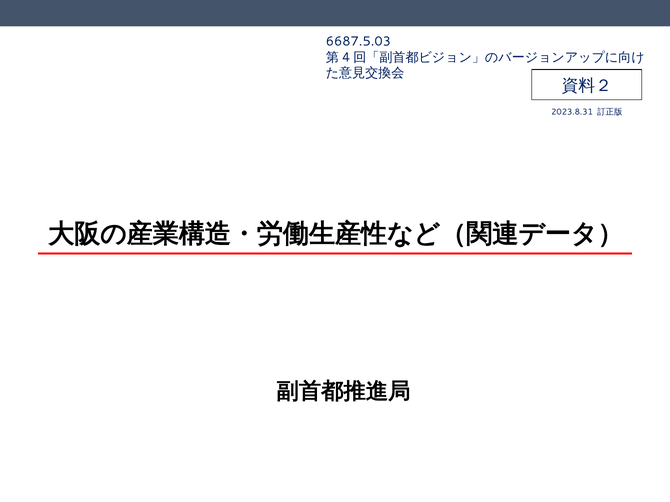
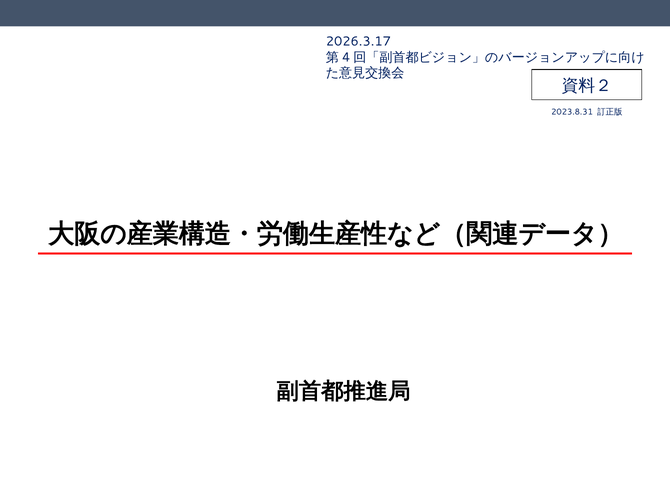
6687.5.03: 6687.5.03 -> 2026.3.17
